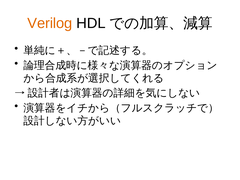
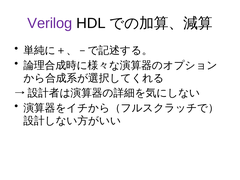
Verilog colour: orange -> purple
